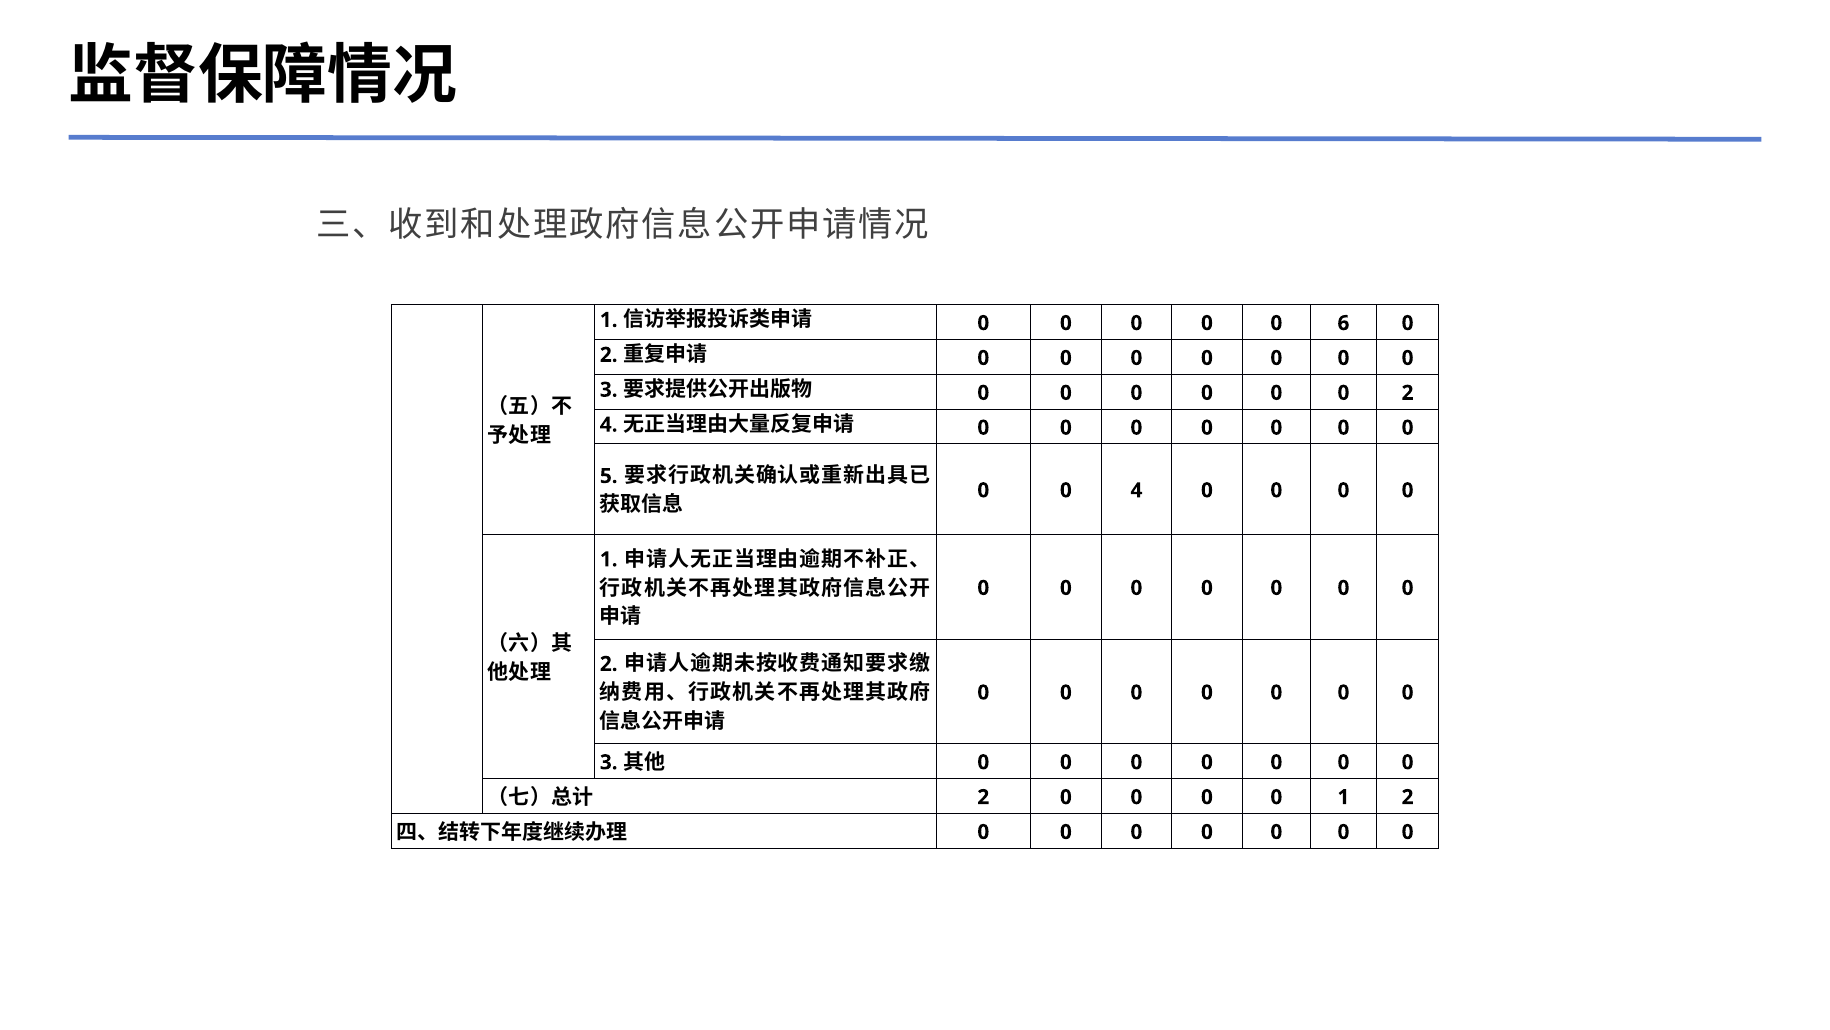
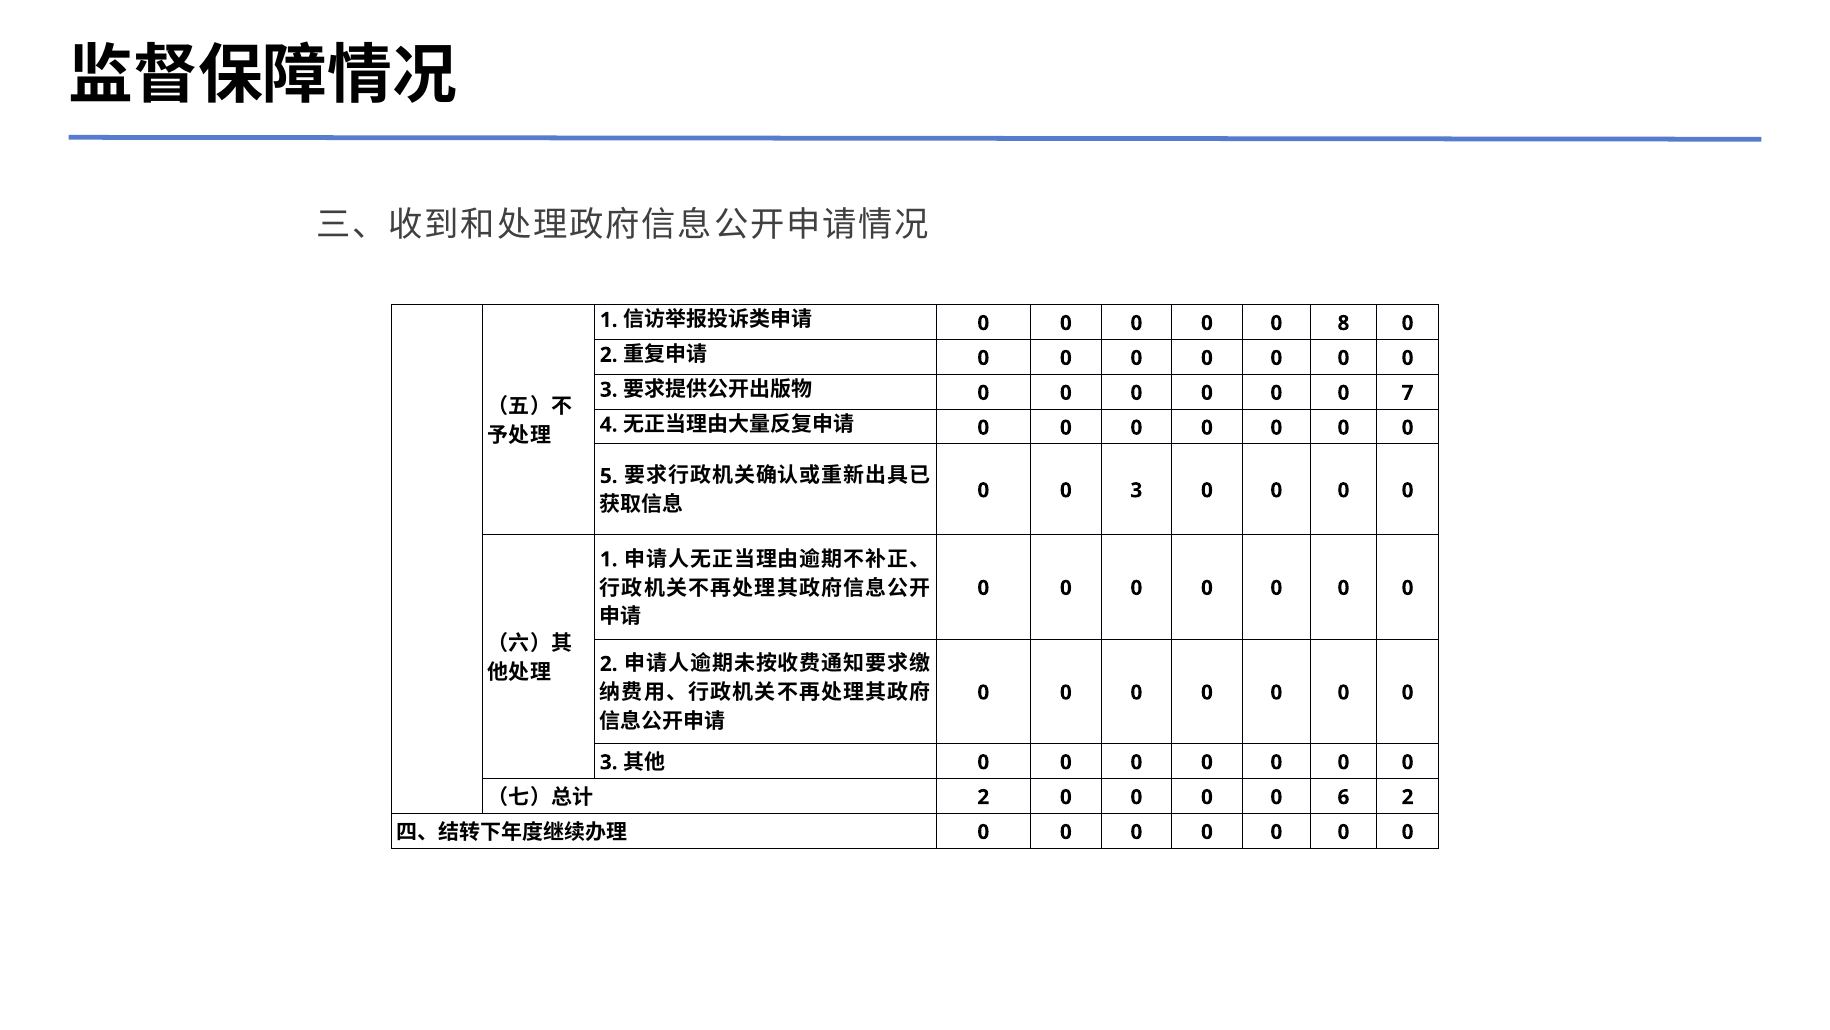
6: 6 -> 8
2 at (1408, 393): 2 -> 7
4 at (1136, 490): 4 -> 3
0 1: 1 -> 6
